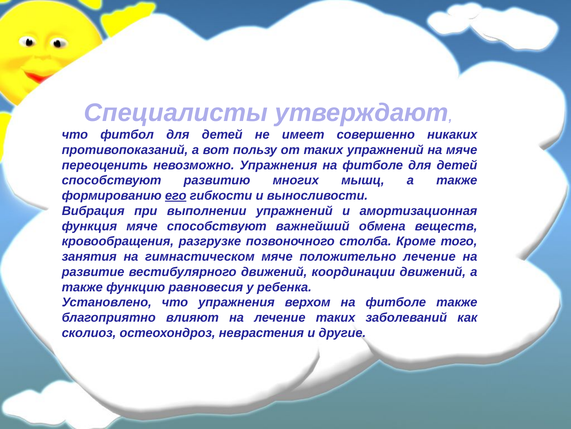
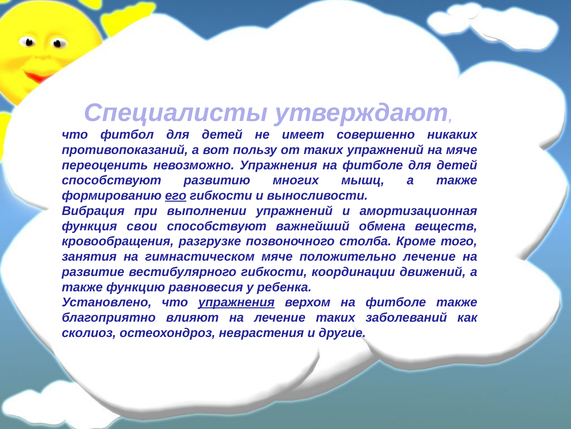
функция мяче: мяче -> свои
вестибулярного движений: движений -> гибкости
упражнения at (236, 302) underline: none -> present
